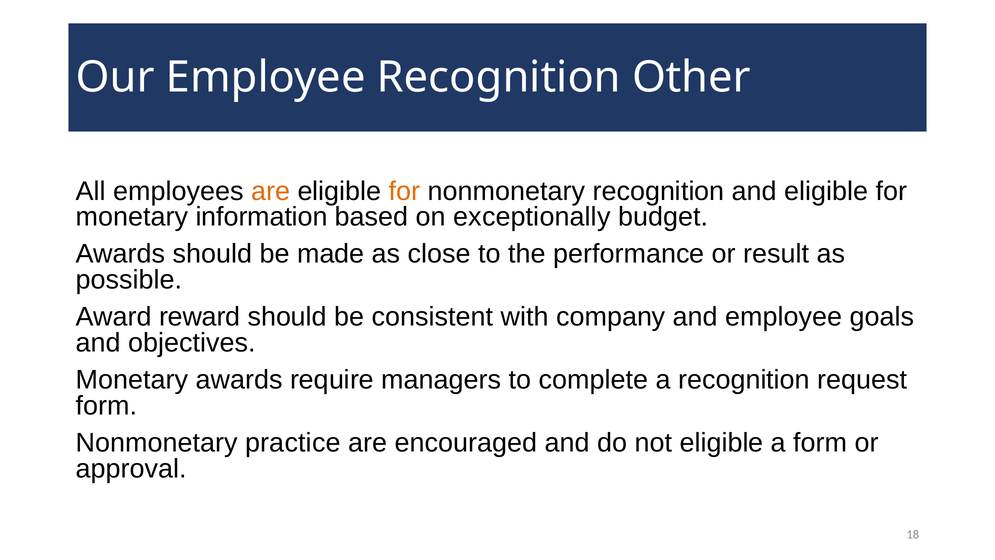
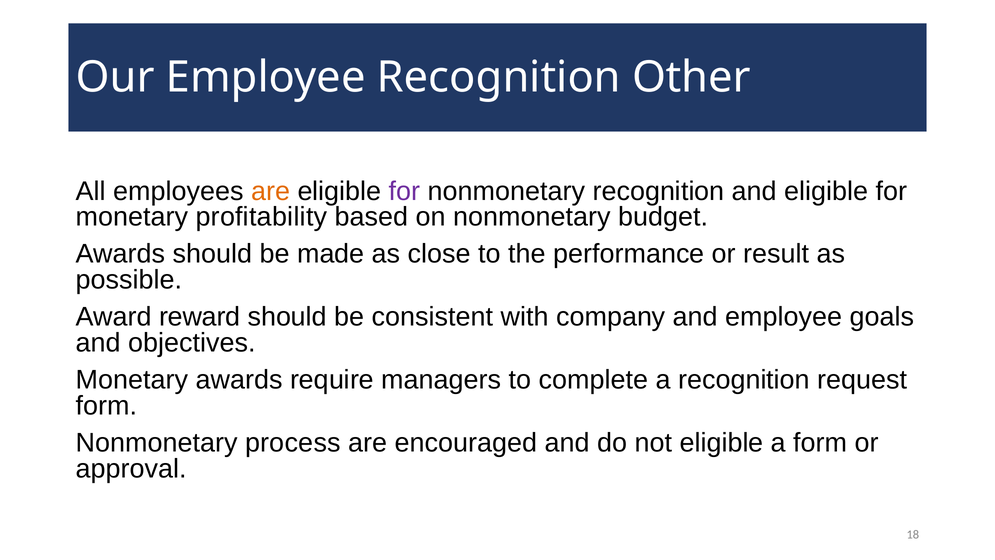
for at (405, 191) colour: orange -> purple
information: information -> profitability
on exceptionally: exceptionally -> nonmonetary
practice: practice -> process
